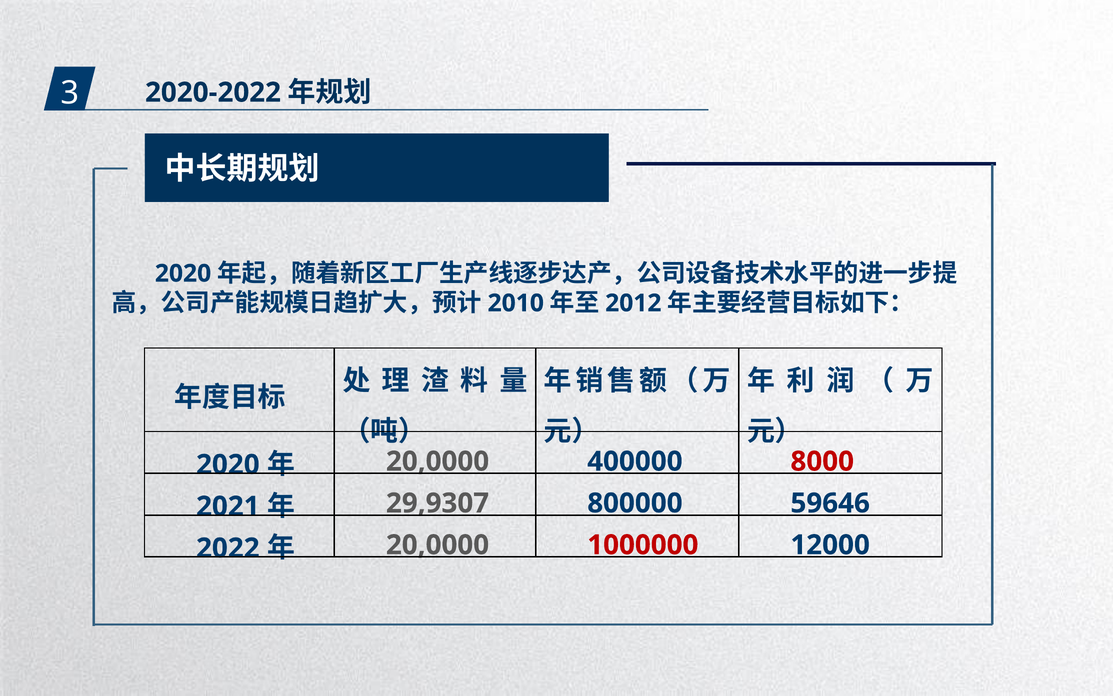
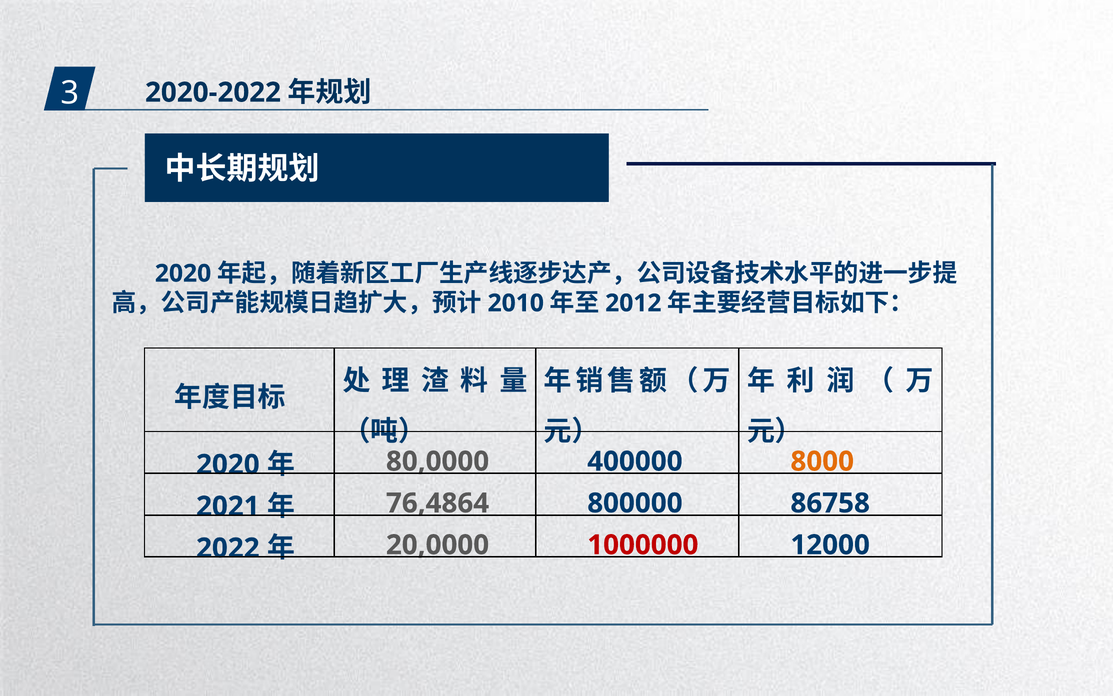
20,0000 at (438, 461): 20,0000 -> 80,0000
8000 colour: red -> orange
29,9307: 29,9307 -> 76,4864
59646: 59646 -> 86758
